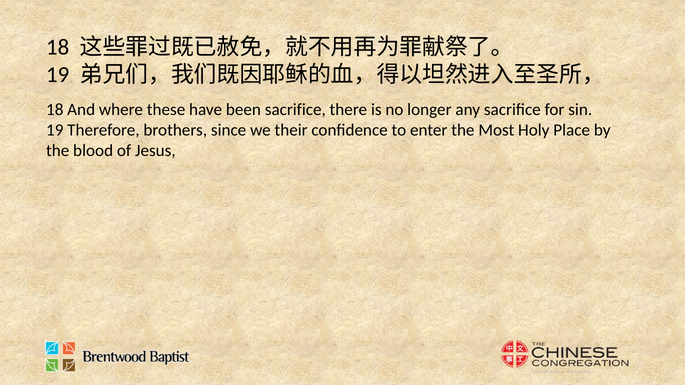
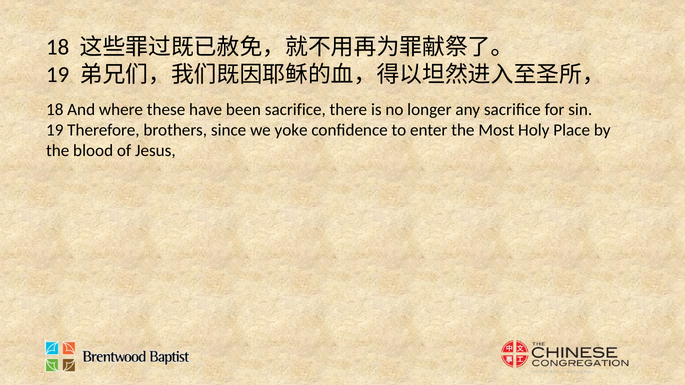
their: their -> yoke
